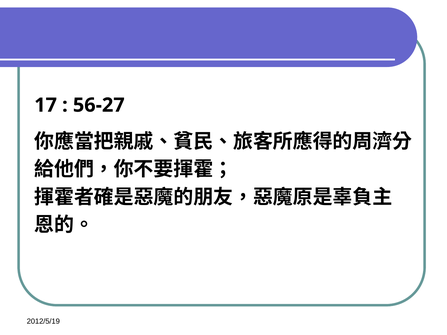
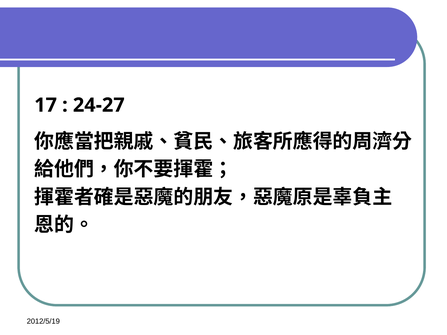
56-27: 56-27 -> 24-27
